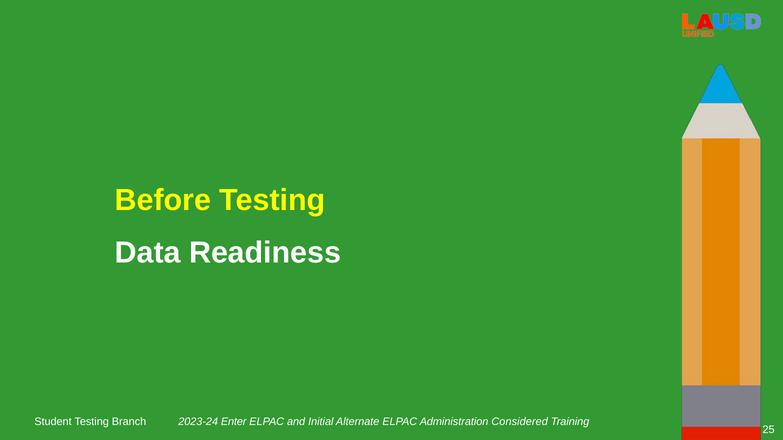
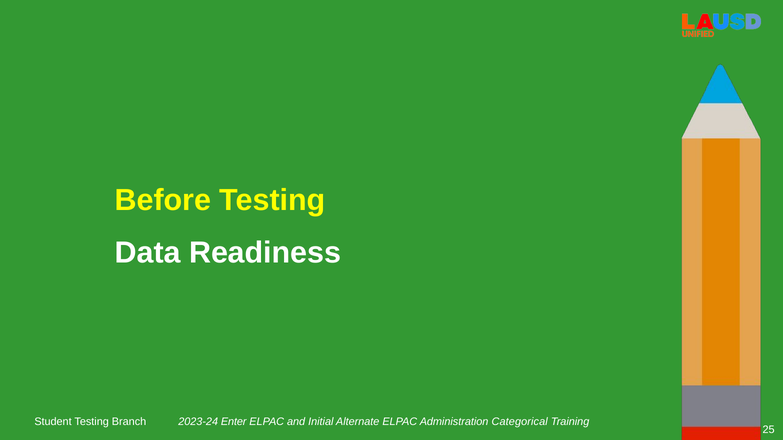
Considered: Considered -> Categorical
